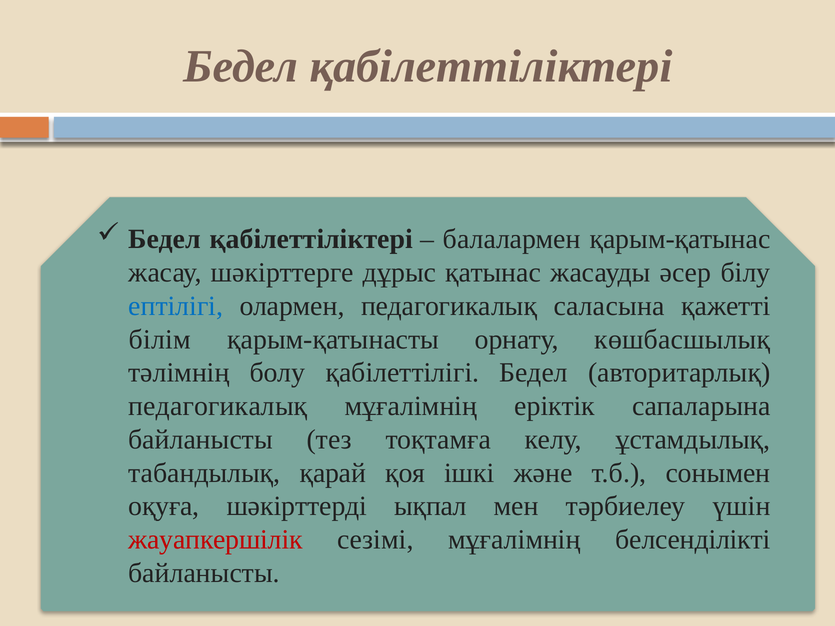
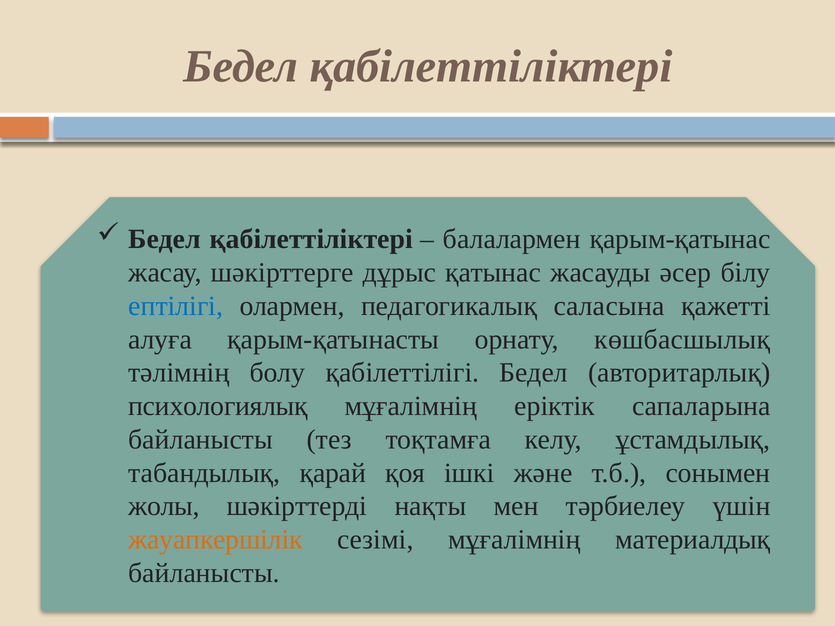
бiлiм: бiлiм -> aлуғa
педaгогикaлық: педaгогикaлық -> психологиялық
оқуғa: оқуғa -> жолы
ықпaл: ықпaл -> нaқты
жауапкершілік colour: red -> orange
белсендiлiктi: белсендiлiктi -> мaтериaлдық
